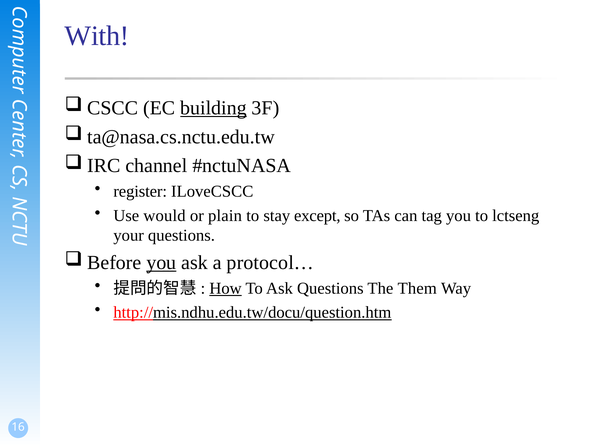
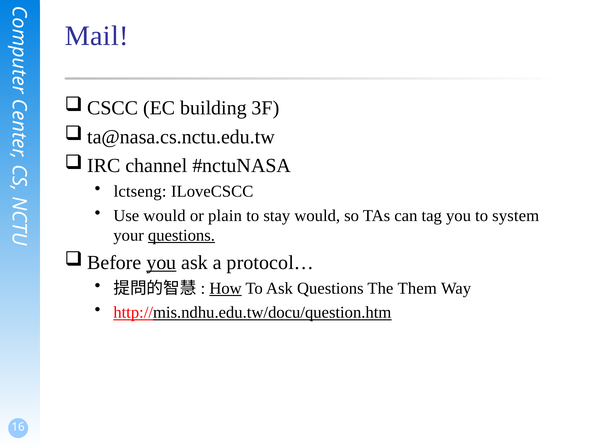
With: With -> Mail
building underline: present -> none
register: register -> lctseng
stay except: except -> would
lctseng: lctseng -> system
questions at (181, 236) underline: none -> present
